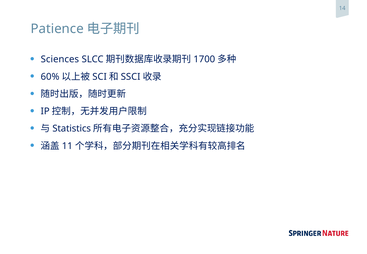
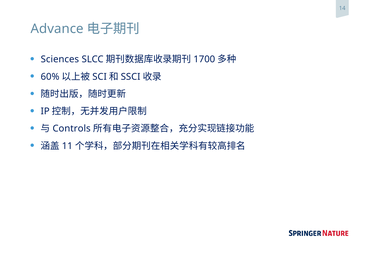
Patience: Patience -> Advance
Statistics: Statistics -> Controls
